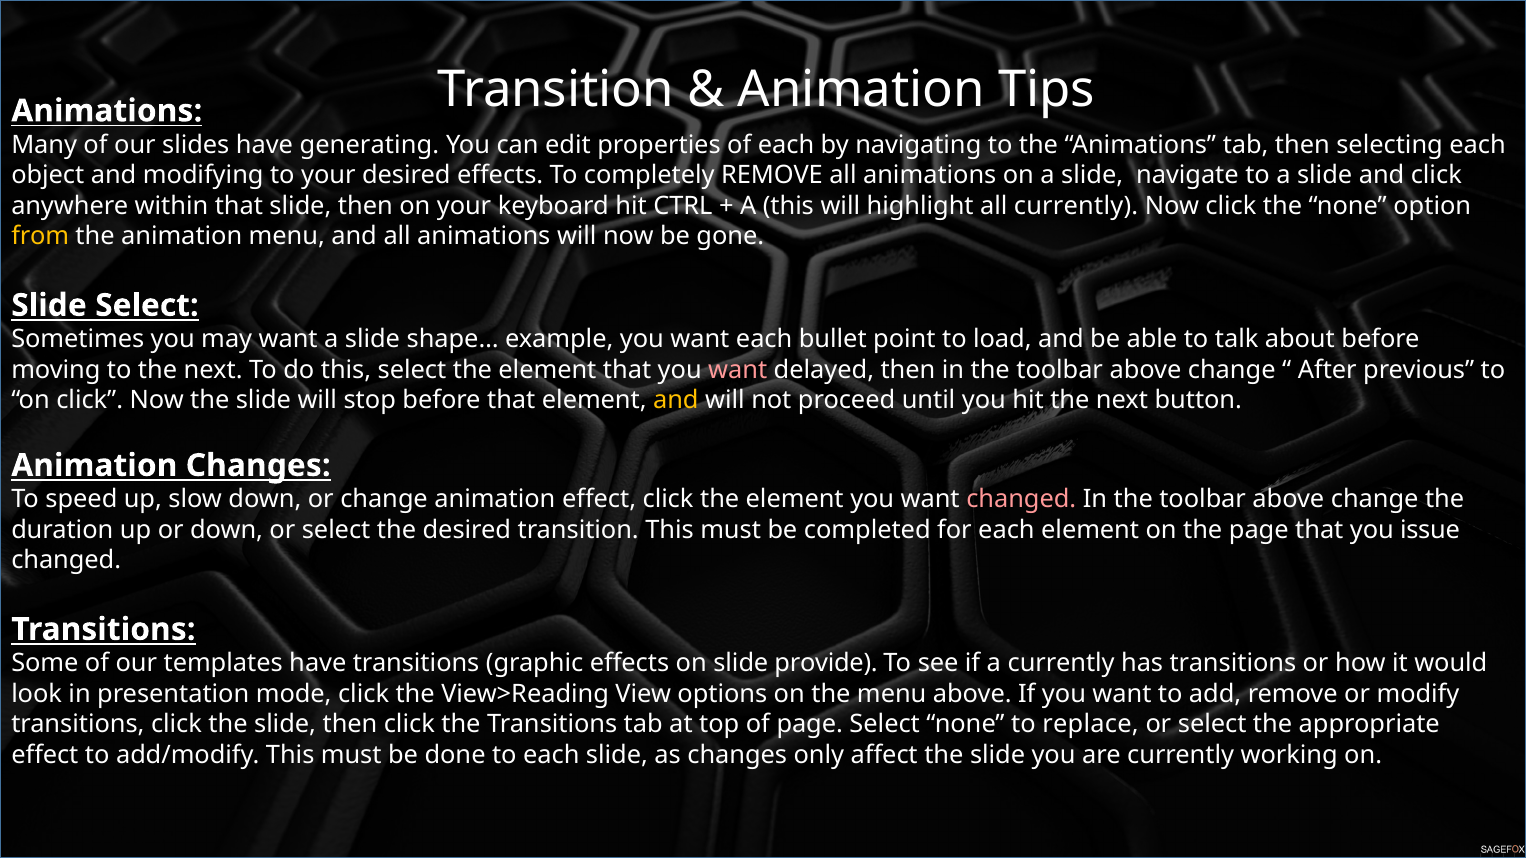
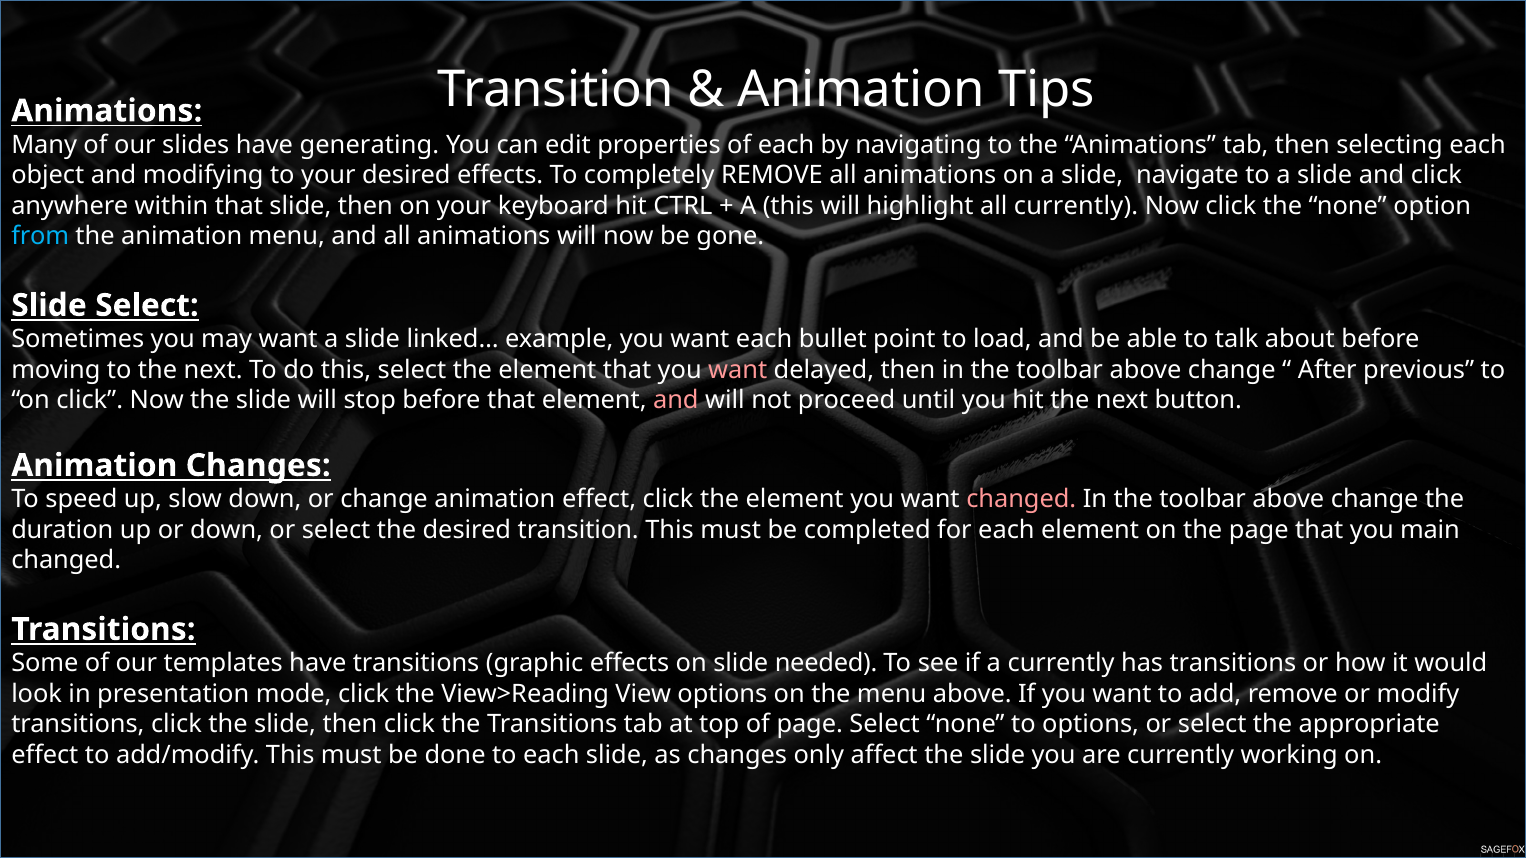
from colour: yellow -> light blue
shape…: shape… -> linked…
and at (676, 400) colour: yellow -> pink
issue: issue -> main
provide: provide -> needed
to replace: replace -> options
